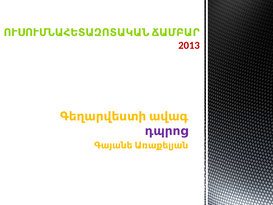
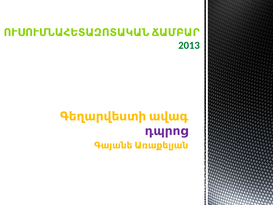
2013 colour: red -> green
